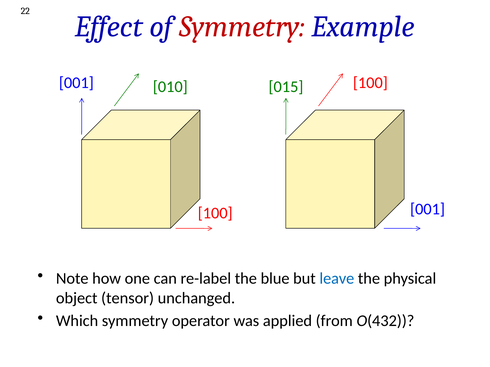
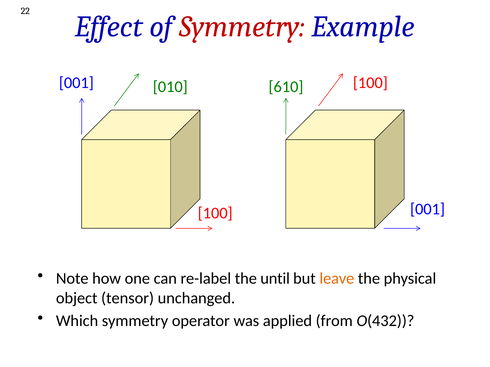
015: 015 -> 610
blue: blue -> until
leave colour: blue -> orange
